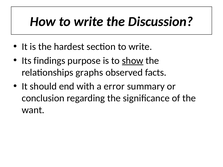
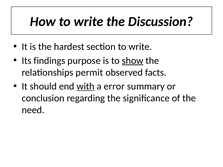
graphs: graphs -> permit
with underline: none -> present
want: want -> need
